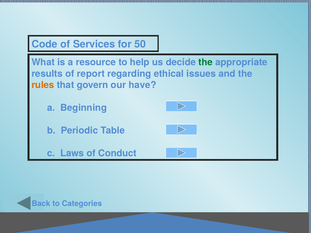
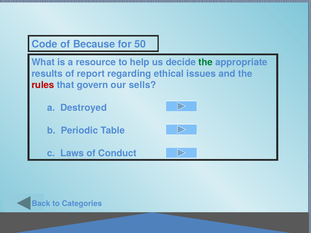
Services: Services -> Because
rules colour: orange -> red
have: have -> sells
Beginning: Beginning -> Destroyed
